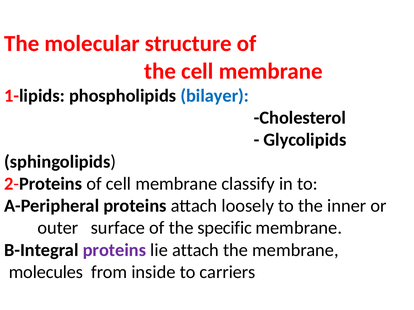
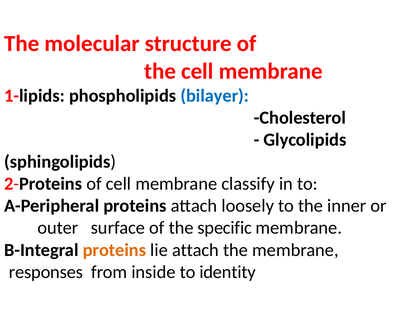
proteins at (114, 250) colour: purple -> orange
molecules: molecules -> responses
carriers: carriers -> identity
